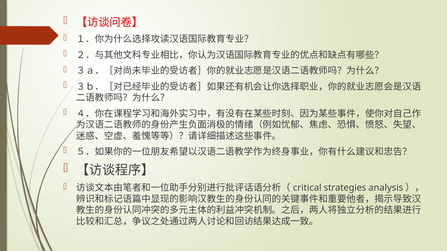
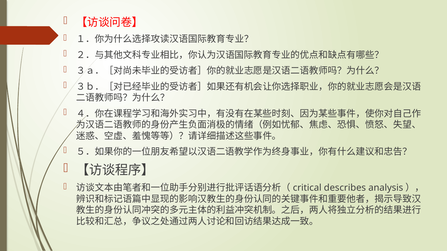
strategies: strategies -> describes
